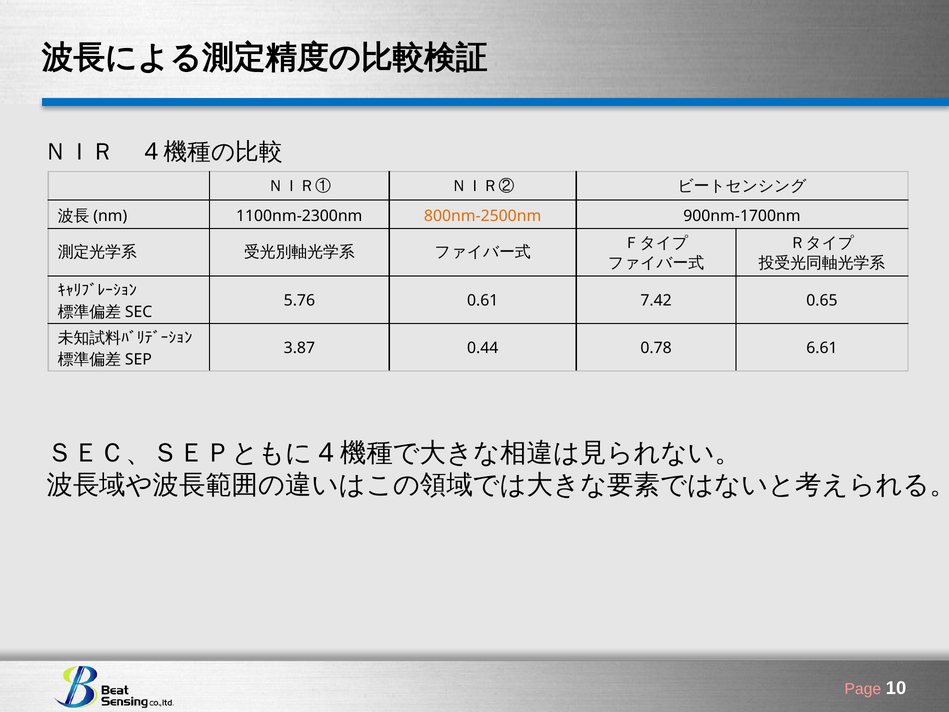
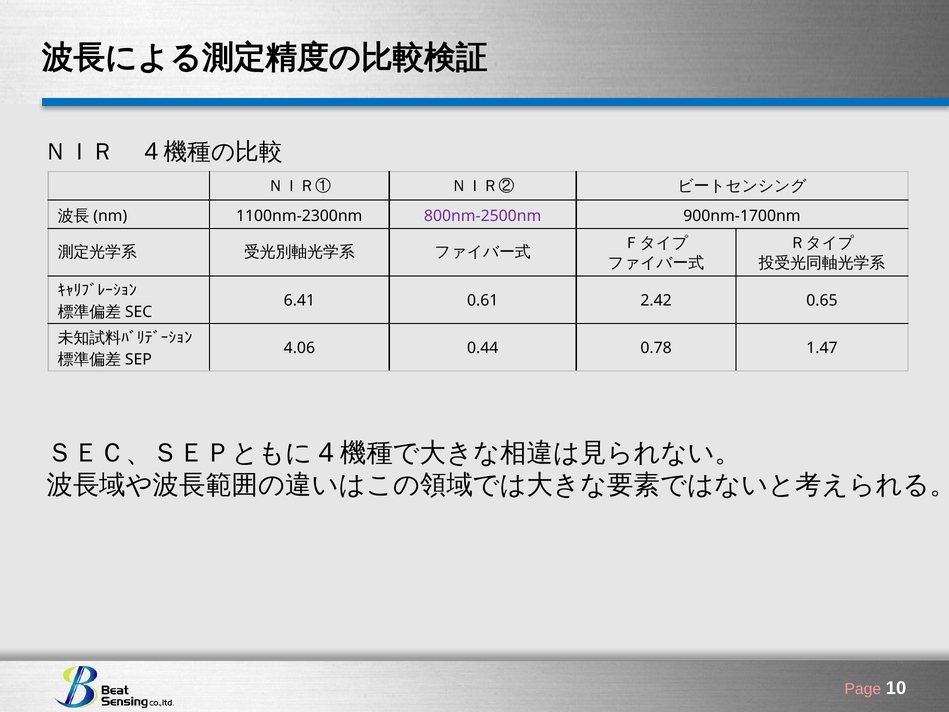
800nm-2500nm colour: orange -> purple
5.76: 5.76 -> 6.41
7.42: 7.42 -> 2.42
3.87: 3.87 -> 4.06
6.61: 6.61 -> 1.47
